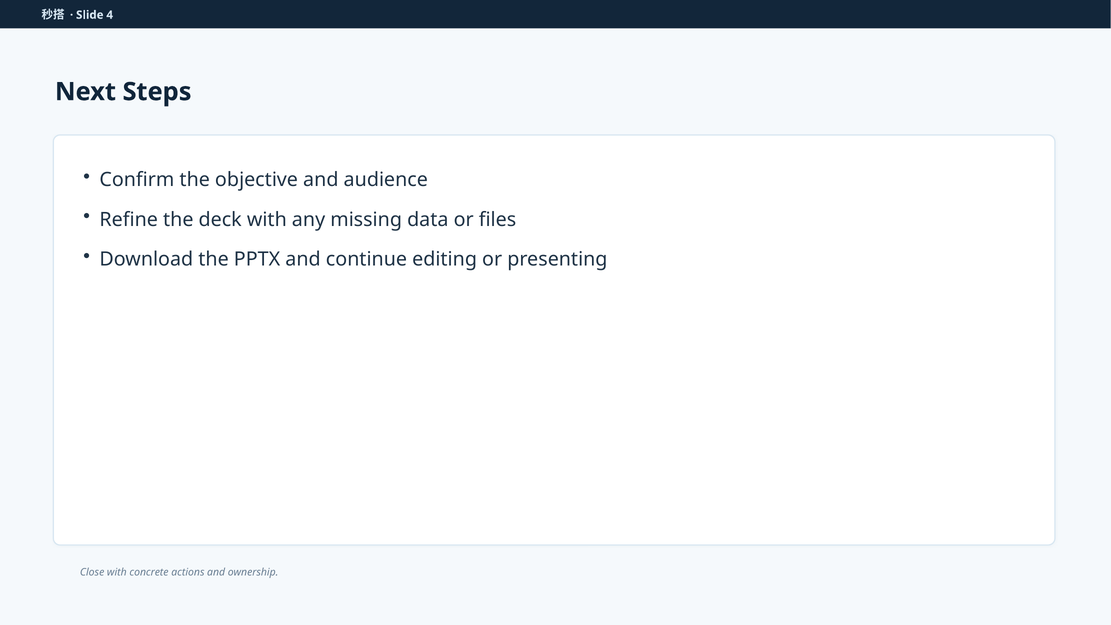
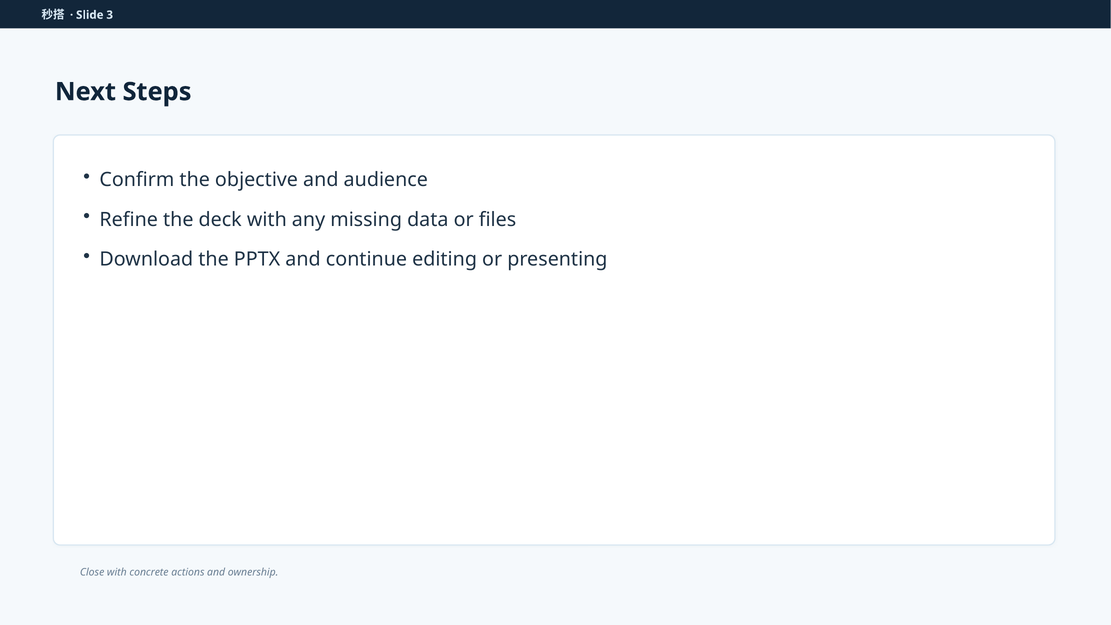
4: 4 -> 3
